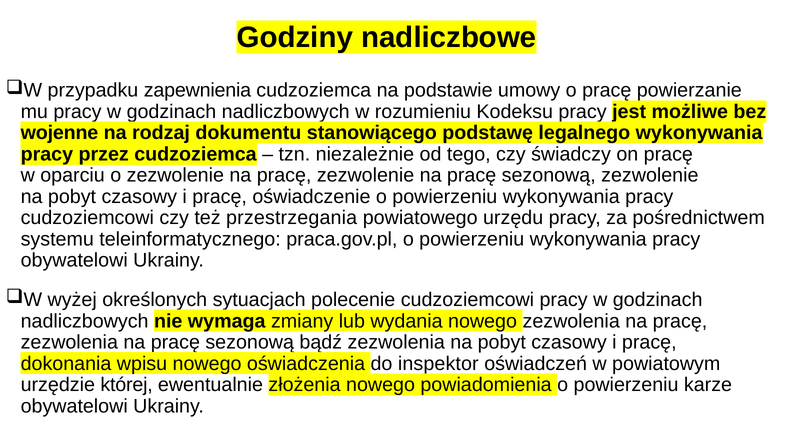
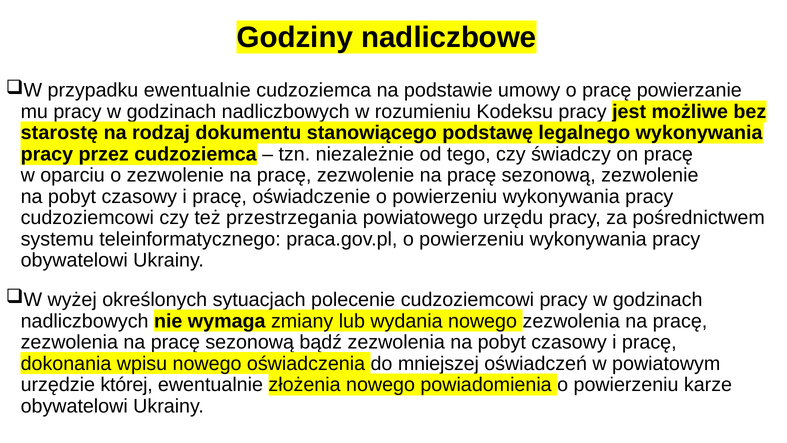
przypadku zapewnienia: zapewnienia -> ewentualnie
wojenne: wojenne -> starostę
inspektor: inspektor -> mniejszej
